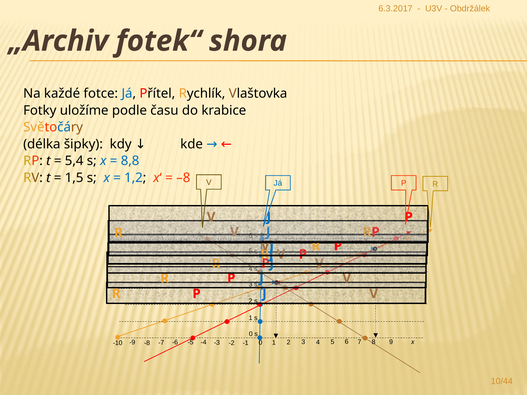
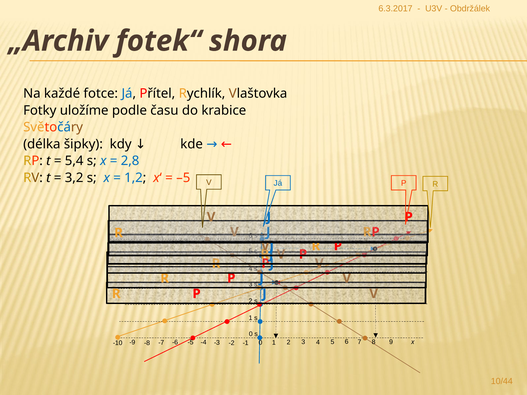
8,8: 8,8 -> 2,8
1,5: 1,5 -> 3,2
–8: –8 -> –5
